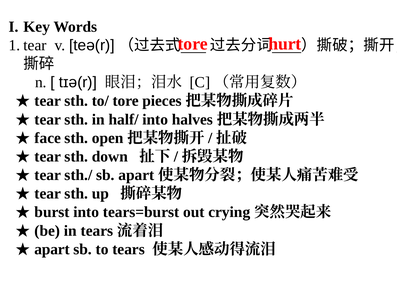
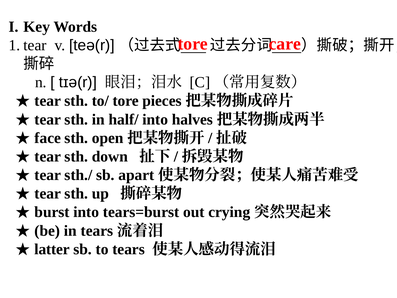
hurt: hurt -> care
apart: apart -> latter
